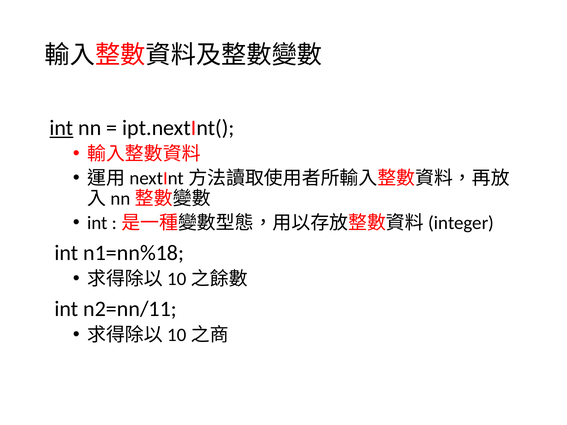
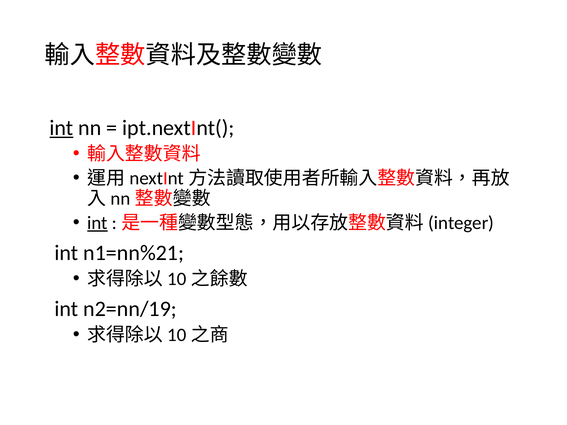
int at (97, 223) underline: none -> present
n1=nn%18: n1=nn%18 -> n1=nn%21
n2=nn/11: n2=nn/11 -> n2=nn/19
